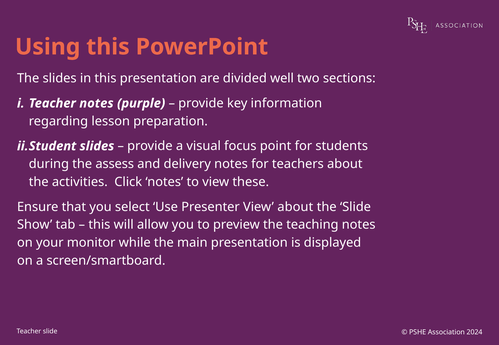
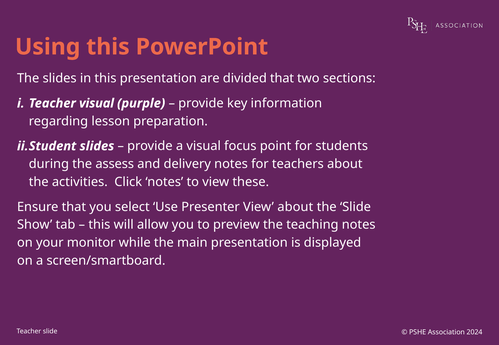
divided well: well -> that
Teacher notes: notes -> visual
